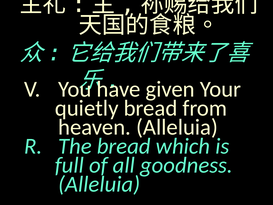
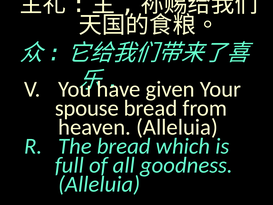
quietly: quietly -> spouse
